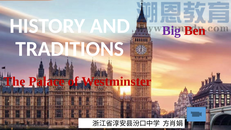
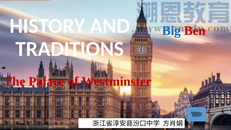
Big colour: purple -> blue
